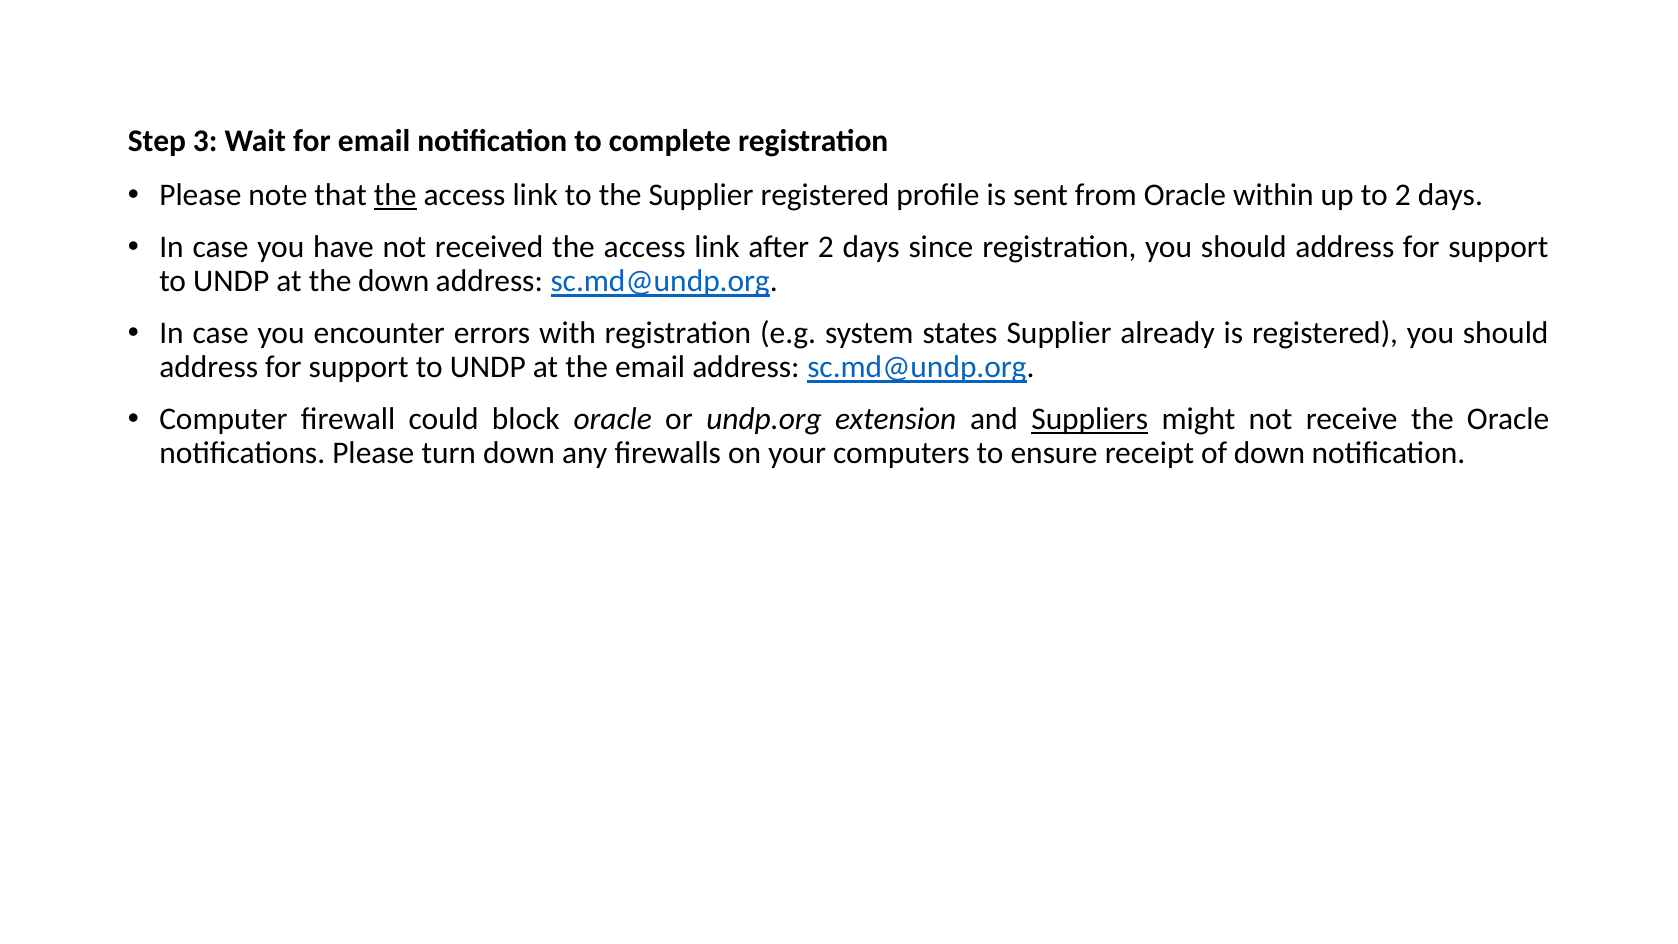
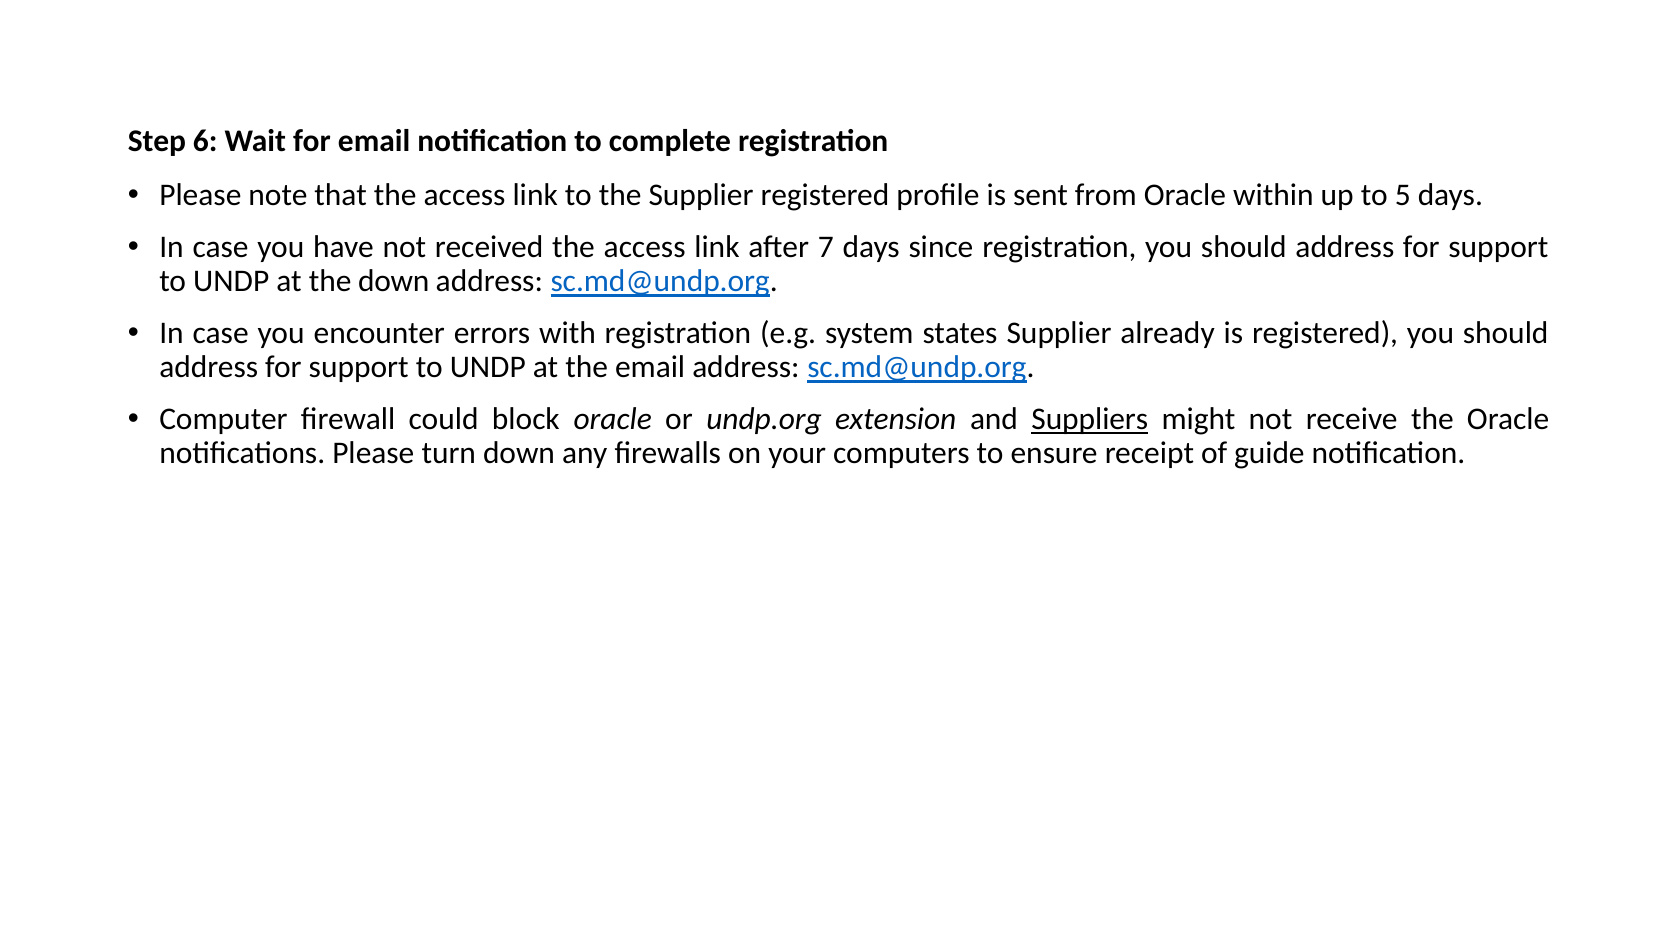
3: 3 -> 6
the at (395, 196) underline: present -> none
to 2: 2 -> 5
after 2: 2 -> 7
of down: down -> guide
